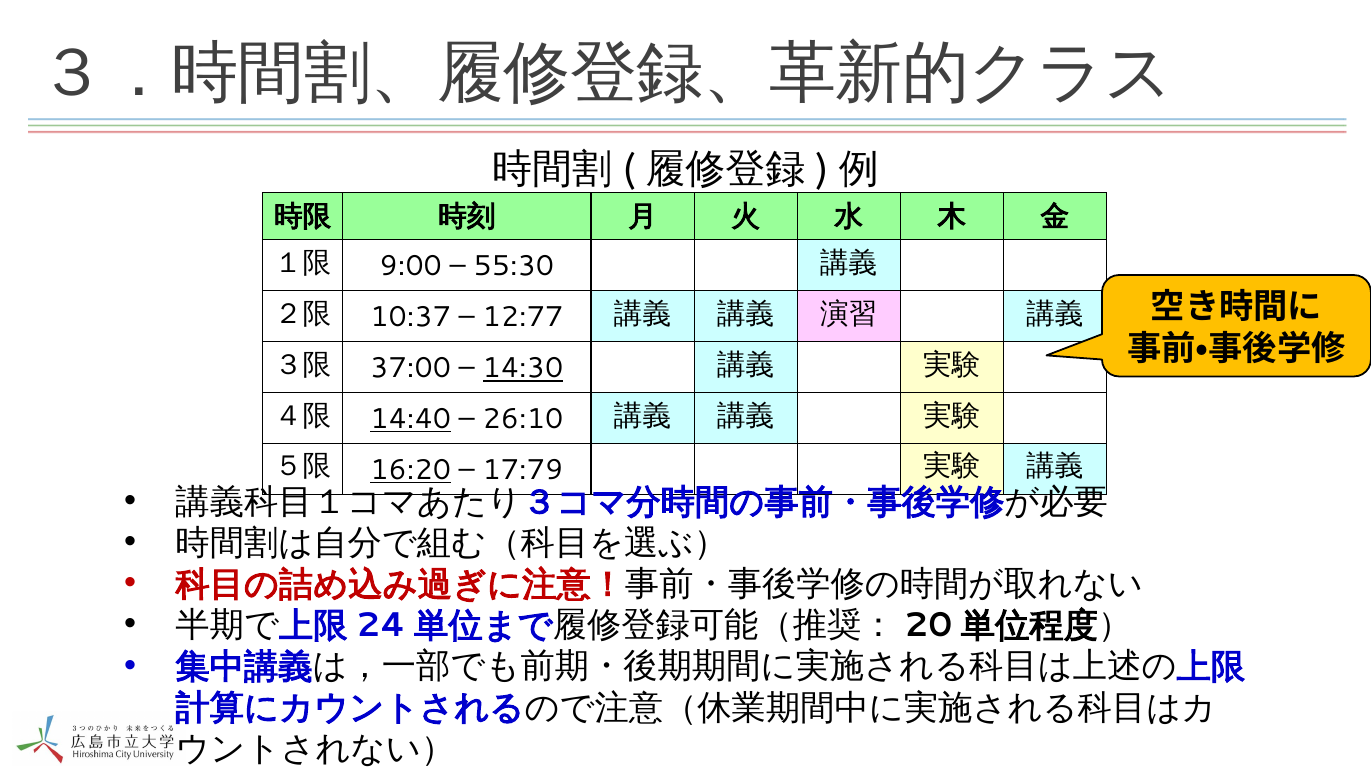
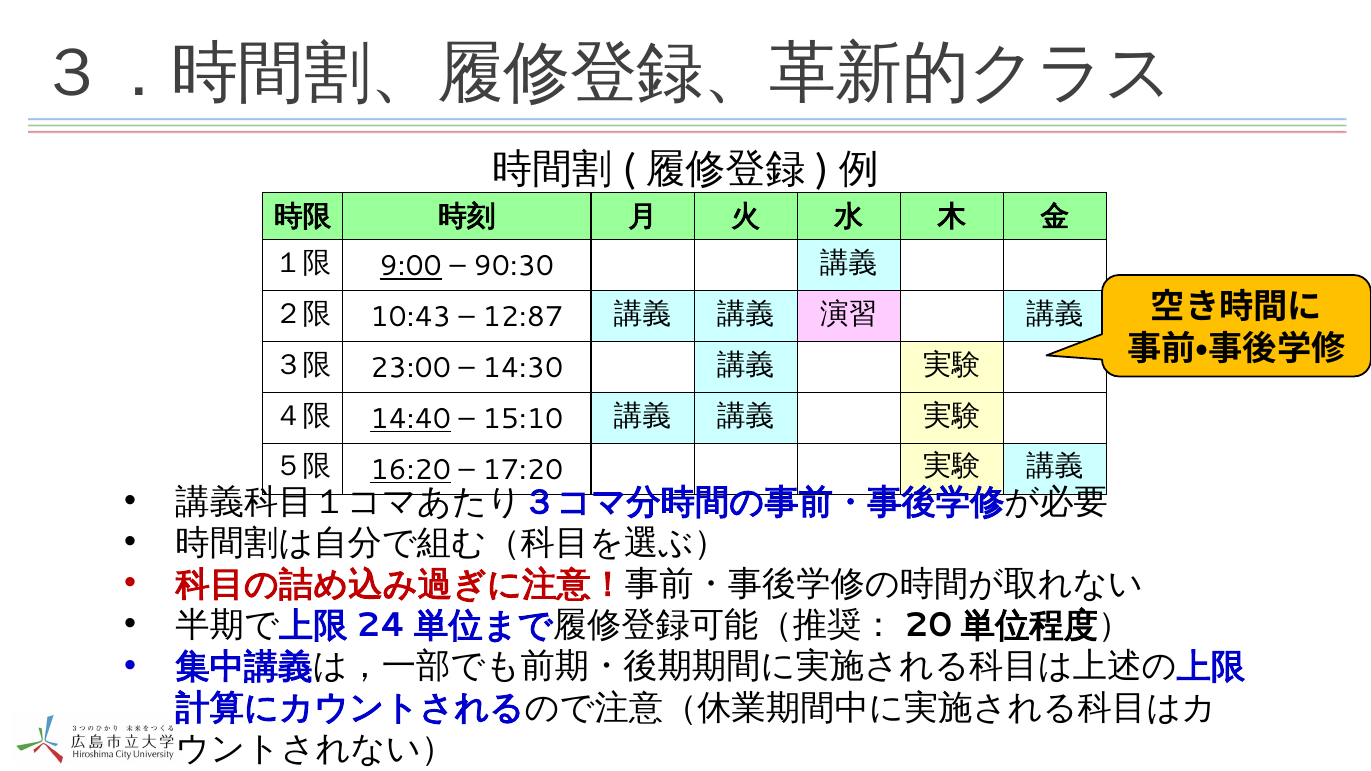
9:00 underline: none -> present
55:30: 55:30 -> 90:30
10:37: 10:37 -> 10:43
12:77: 12:77 -> 12:87
37:00: 37:00 -> 23:00
14:30 underline: present -> none
26:10: 26:10 -> 15:10
17:79: 17:79 -> 17:20
